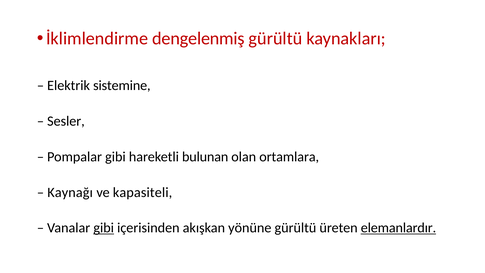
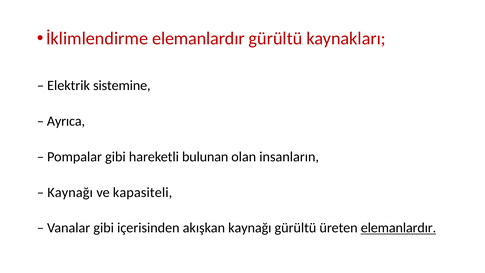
İklimlendirme dengelenmiş: dengelenmiş -> elemanlardır
Sesler: Sesler -> Ayrıca
ortamlara: ortamlara -> insanların
gibi at (104, 228) underline: present -> none
akışkan yönüne: yönüne -> kaynağı
